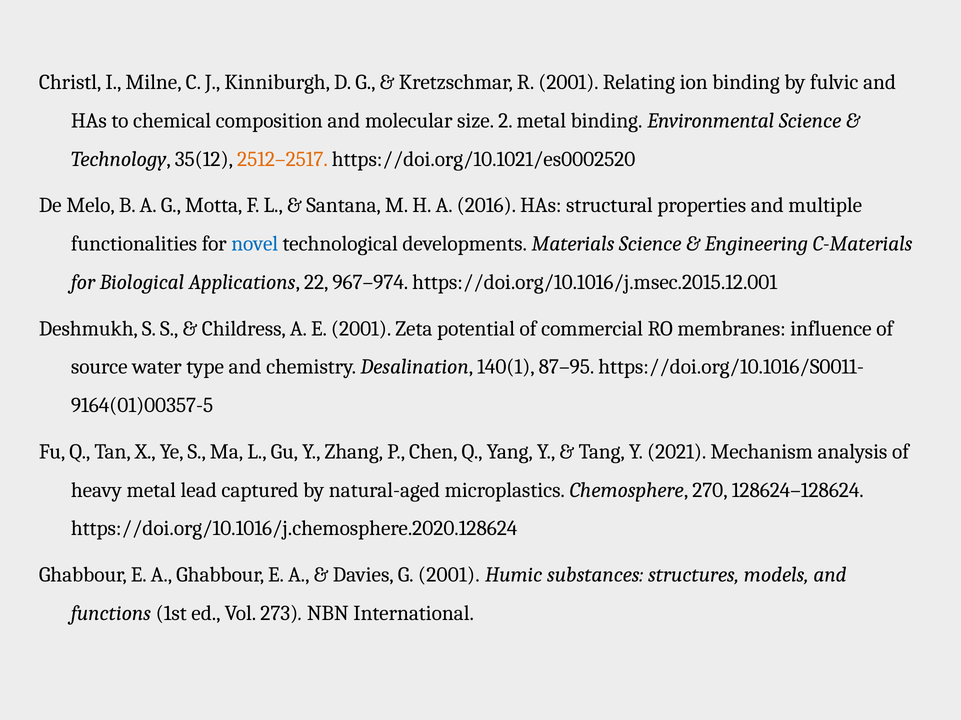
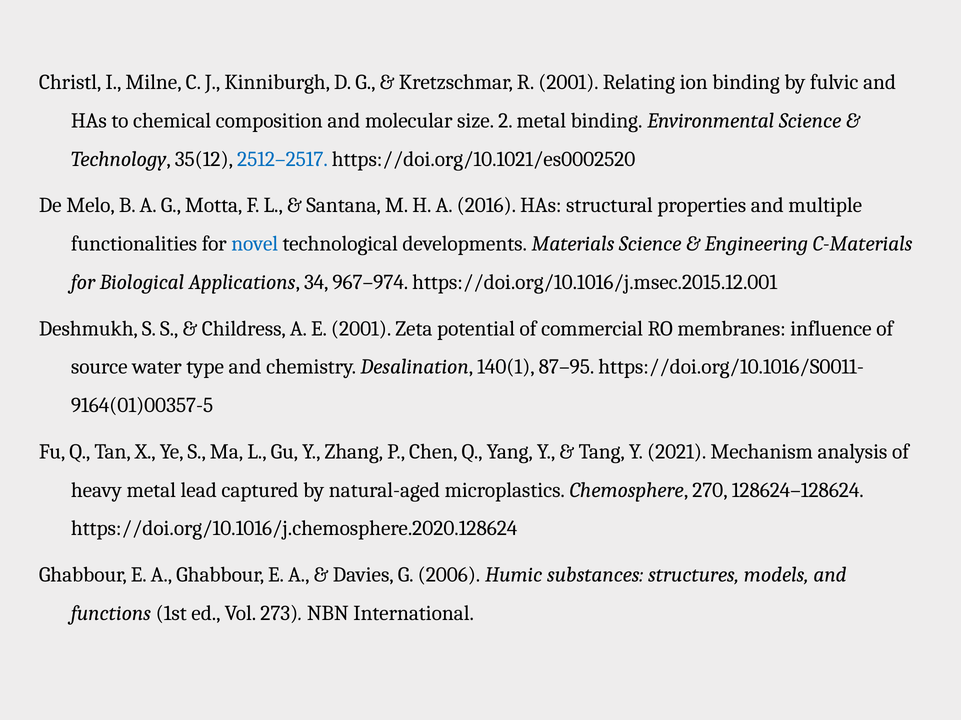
2512–2517 colour: orange -> blue
22: 22 -> 34
G 2001: 2001 -> 2006
